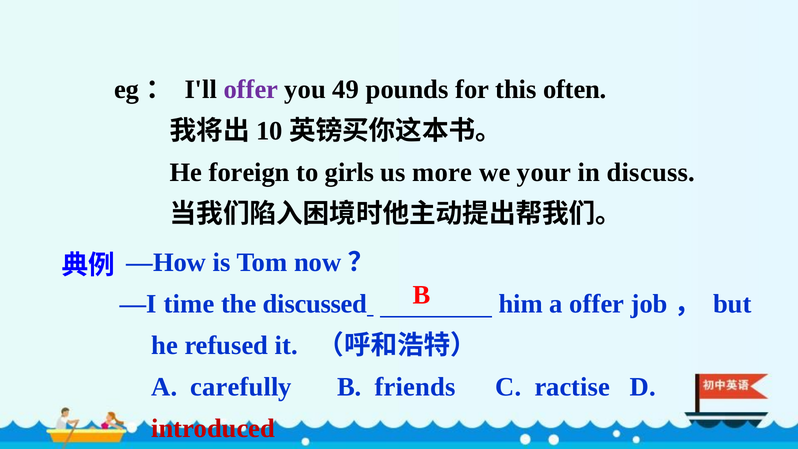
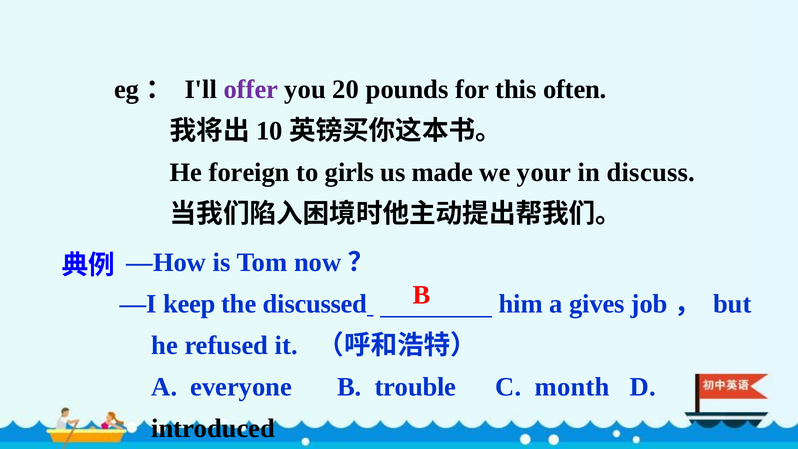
49: 49 -> 20
more: more -> made
time: time -> keep
a offer: offer -> gives
carefully: carefully -> everyone
friends: friends -> trouble
ractise: ractise -> month
introduced colour: red -> black
